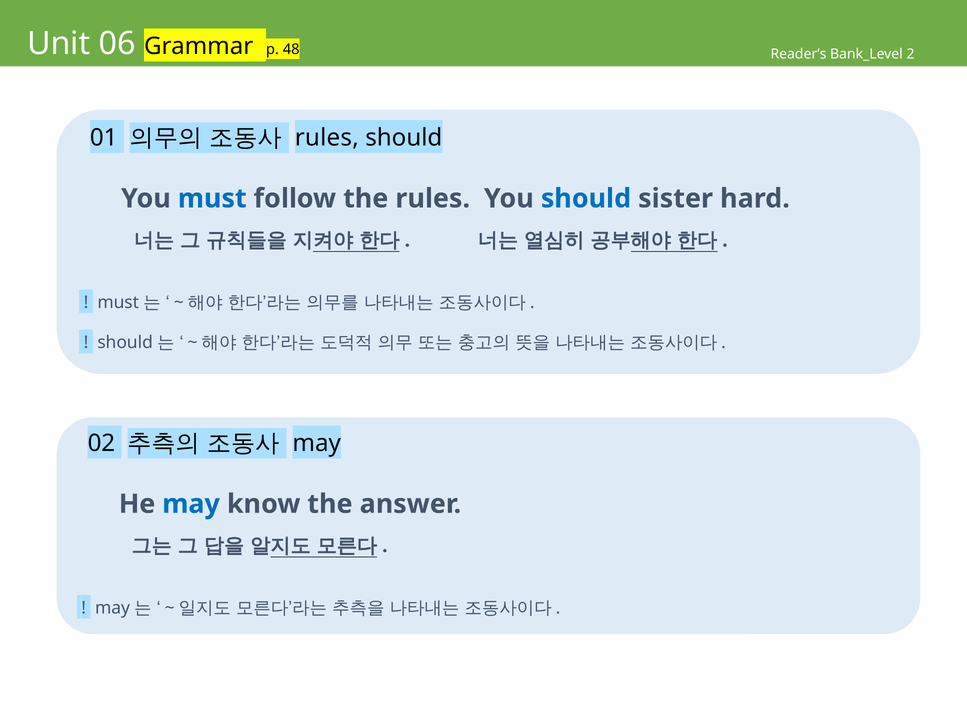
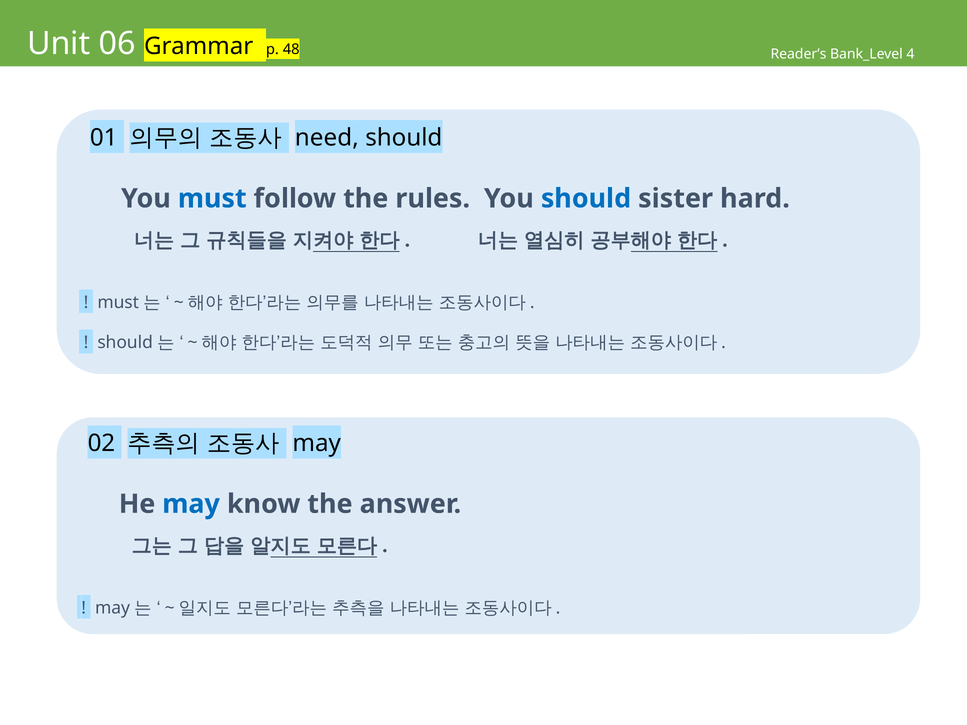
2: 2 -> 4
rules at (327, 138): rules -> need
